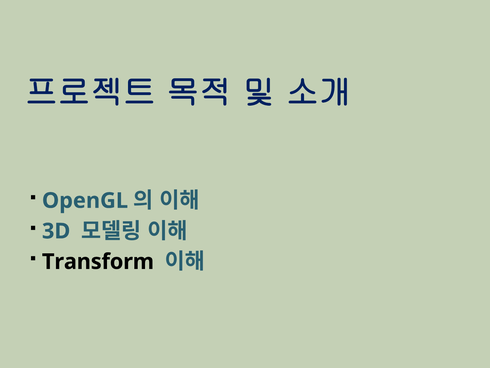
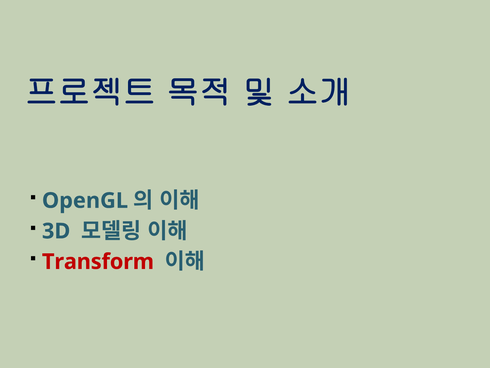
Transform colour: black -> red
